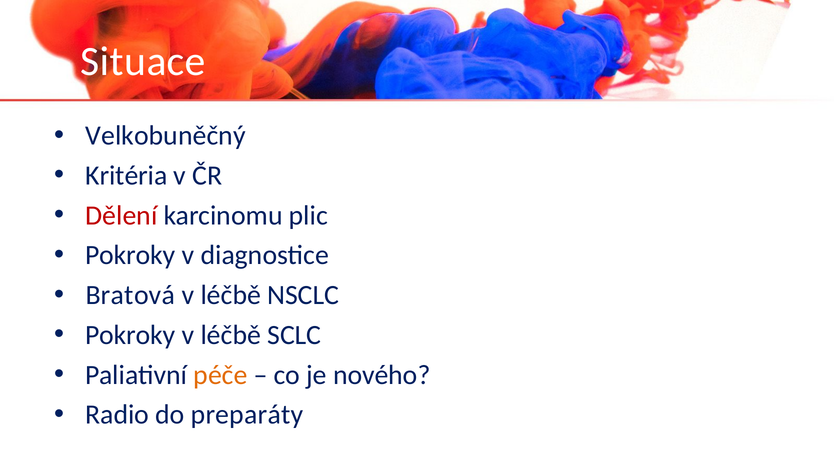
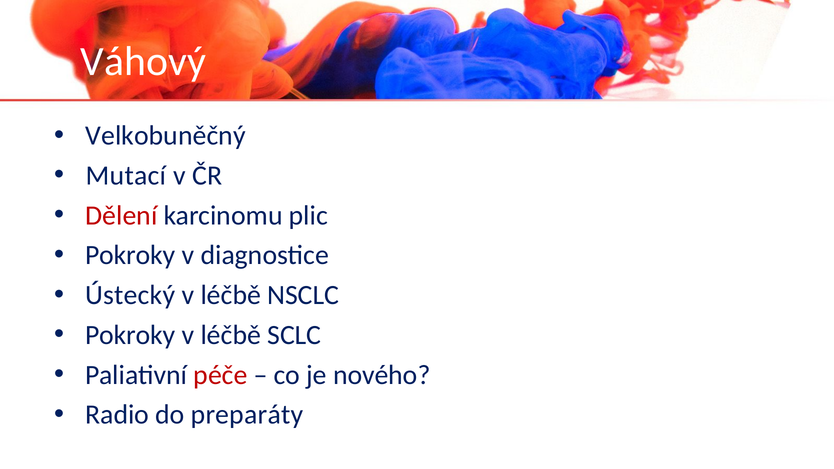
Situace: Situace -> Váhový
Kritéria: Kritéria -> Mutací
Bratová: Bratová -> Ústecký
péče colour: orange -> red
